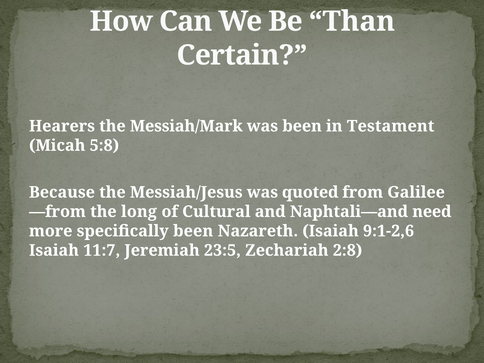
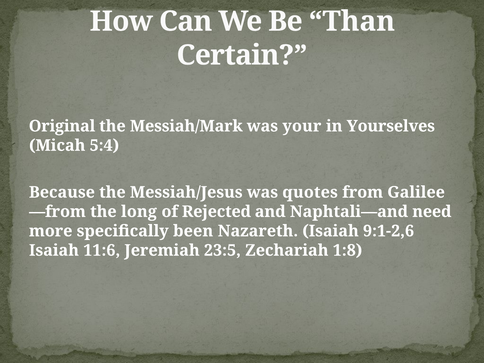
Hearers: Hearers -> Original
was been: been -> your
Testament: Testament -> Yourselves
5:8: 5:8 -> 5:4
quoted: quoted -> quotes
Cultural: Cultural -> Rejected
11:7: 11:7 -> 11:6
2:8: 2:8 -> 1:8
